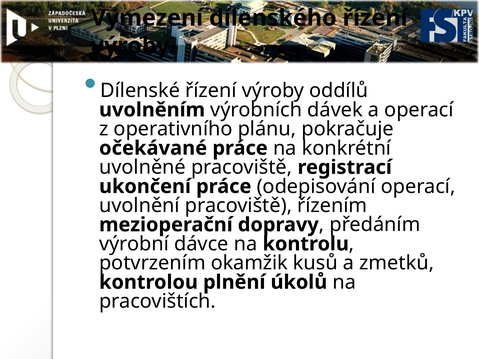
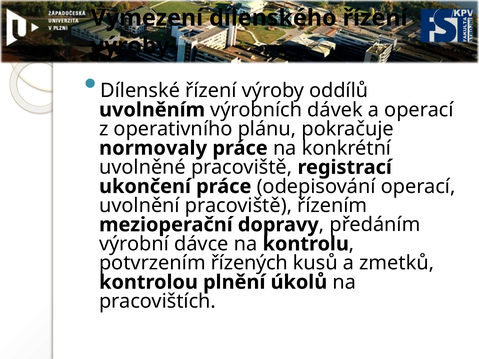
očekávané: očekávané -> normovaly
okamžik: okamžik -> řízených
